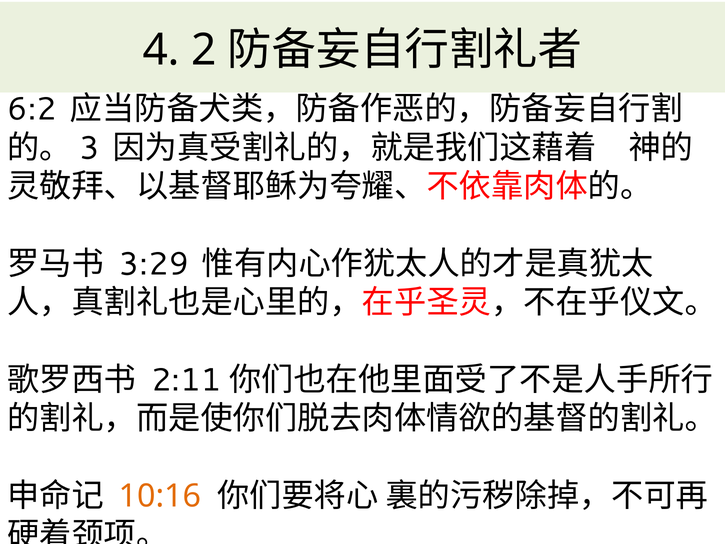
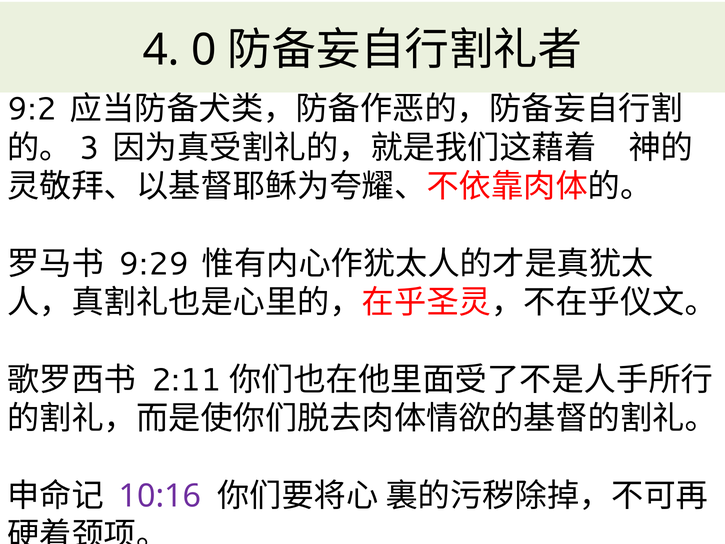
2: 2 -> 0
6:2: 6:2 -> 9:2
3:29: 3:29 -> 9:29
10:16 colour: orange -> purple
